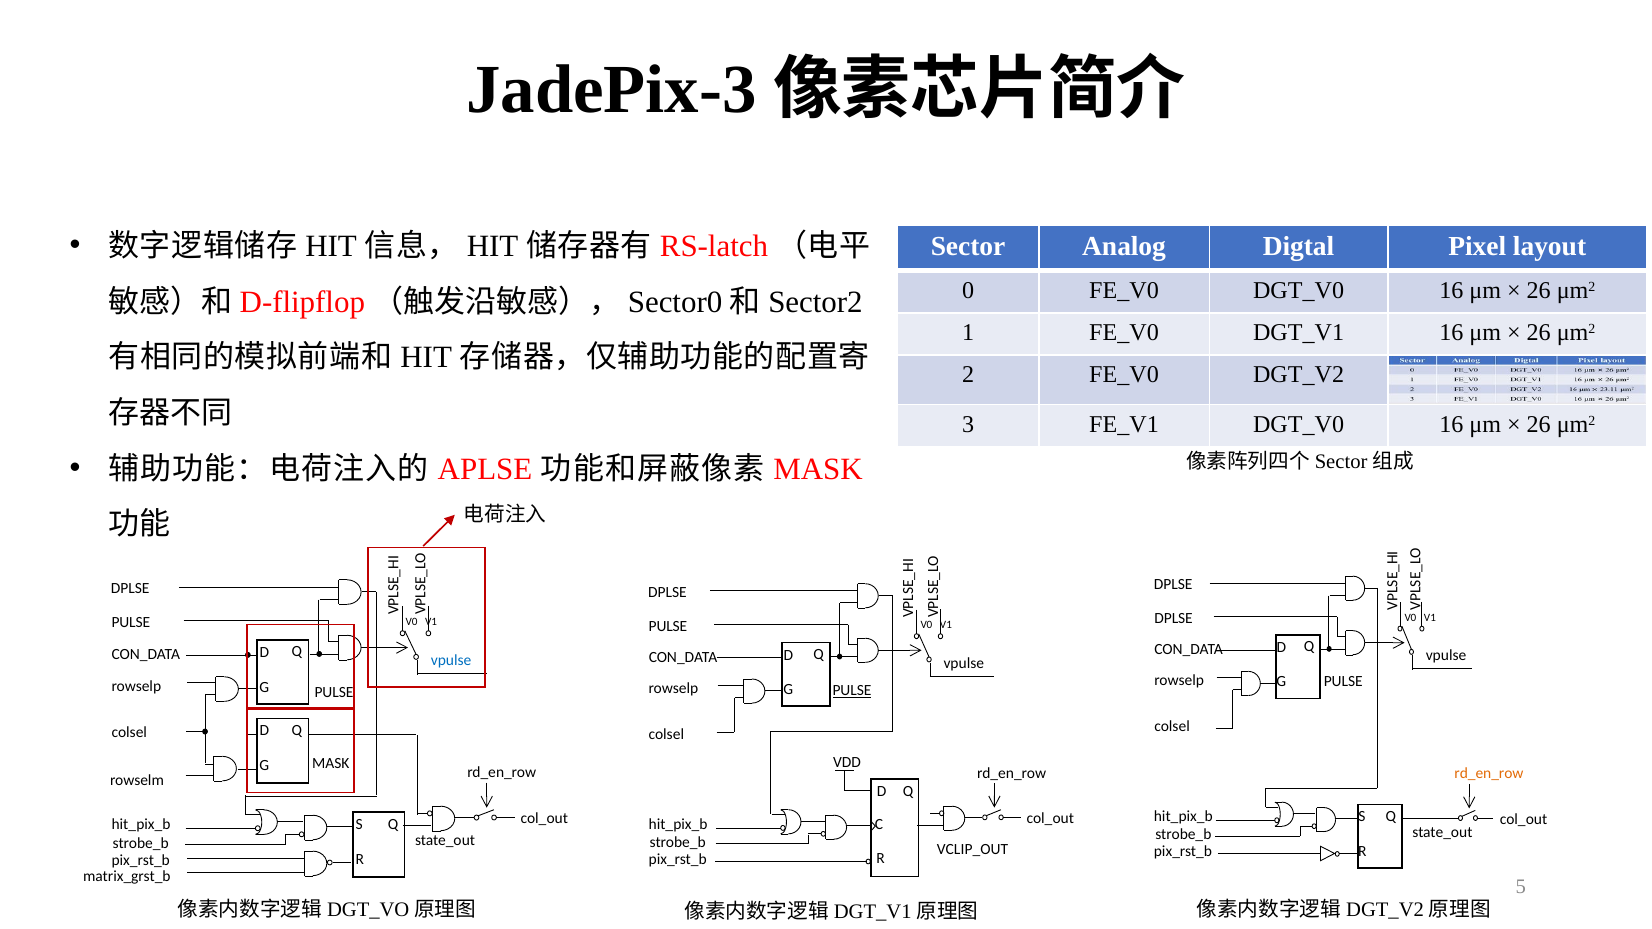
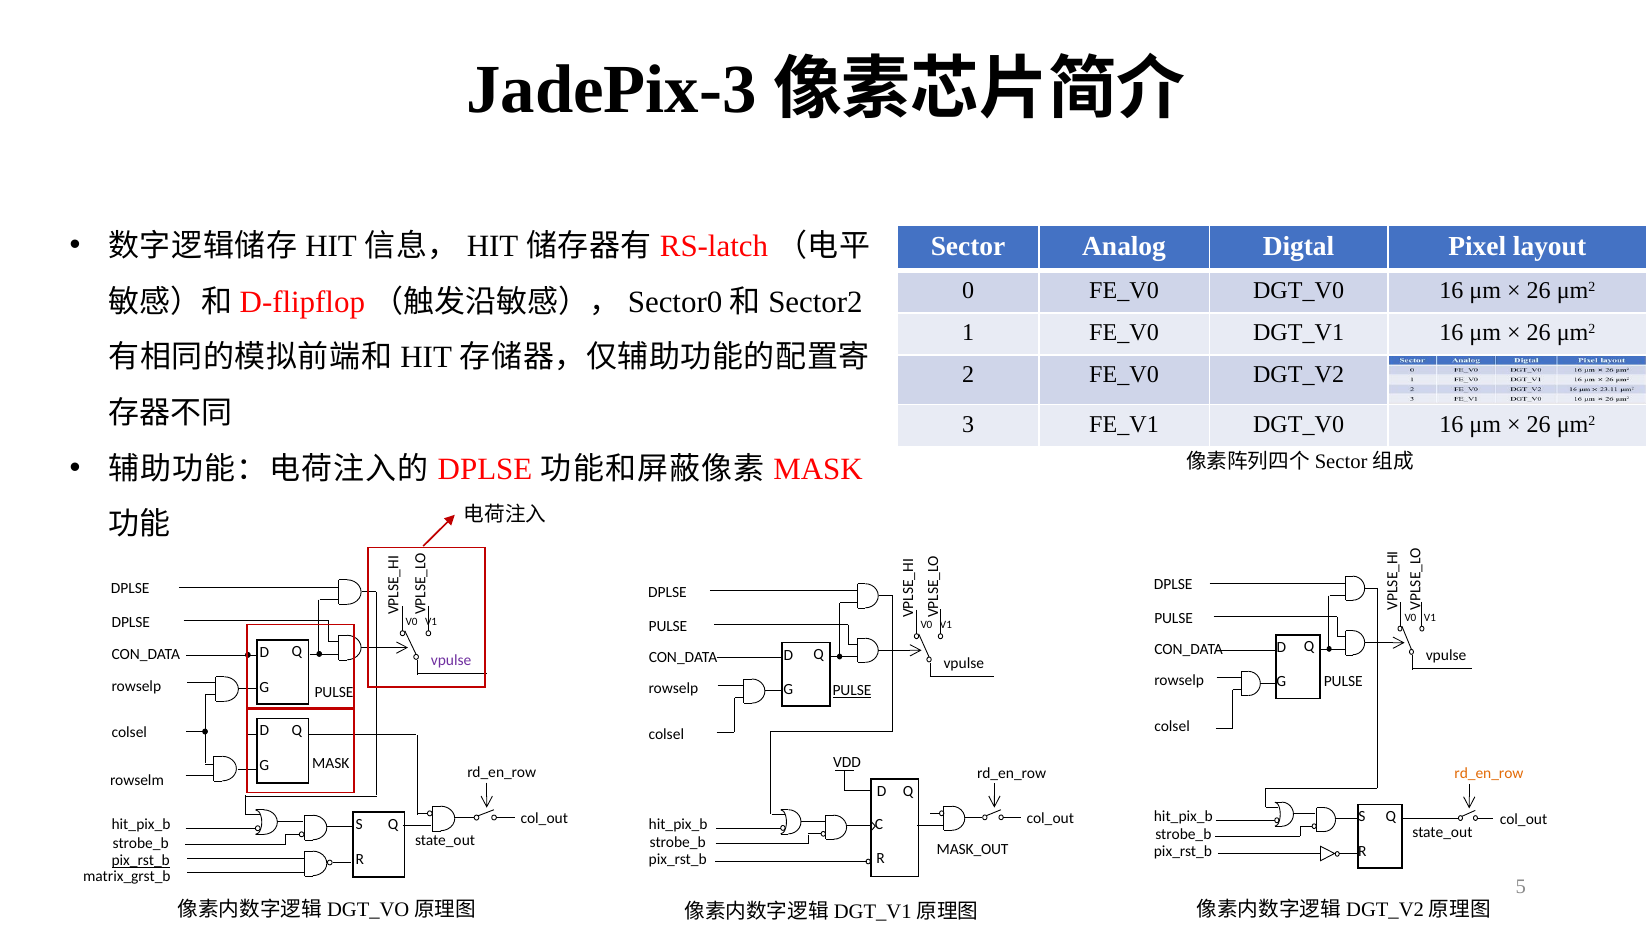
APLSE at (485, 469): APLSE -> DPLSE
DPLSE at (1174, 619): DPLSE -> PULSE
PULSE at (131, 623): PULSE -> DPLSE
vpulse at (451, 661) colour: blue -> purple
VCLIP_OUT: VCLIP_OUT -> MASK_OUT
pix_rst_b at (141, 861) underline: none -> present
